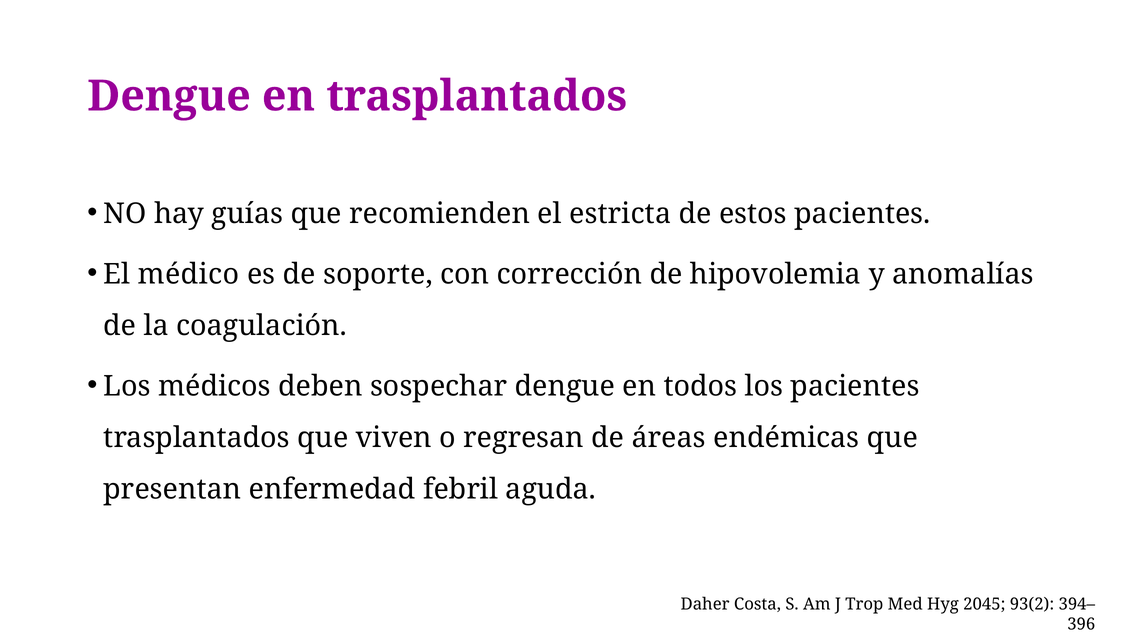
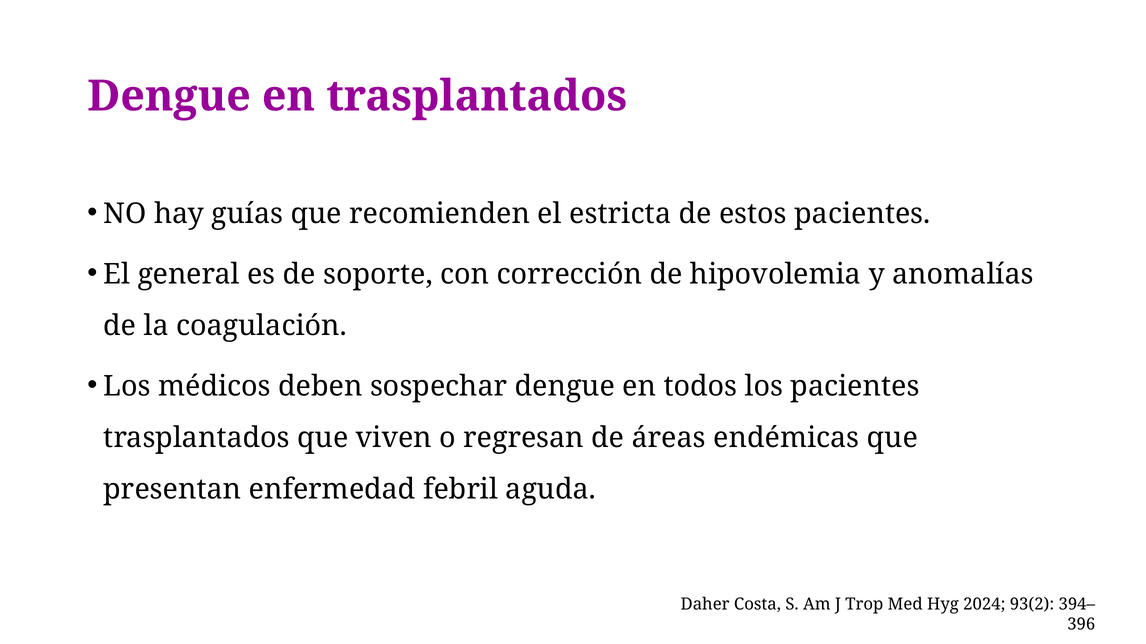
médico: médico -> general
2045: 2045 -> 2024
